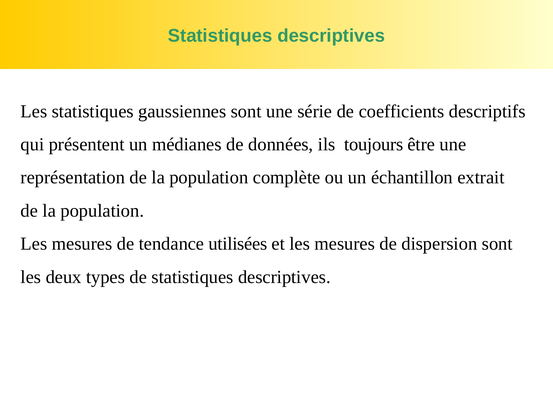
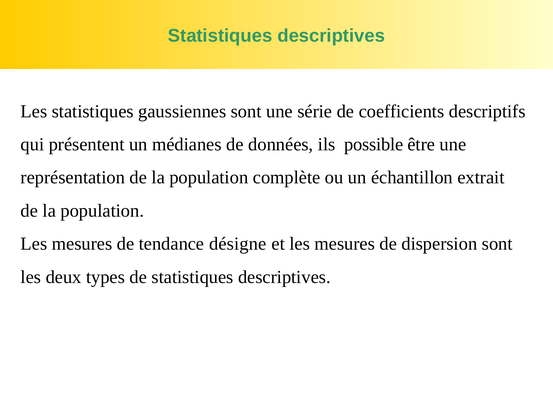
toujours: toujours -> possible
utilisées: utilisées -> désigne
